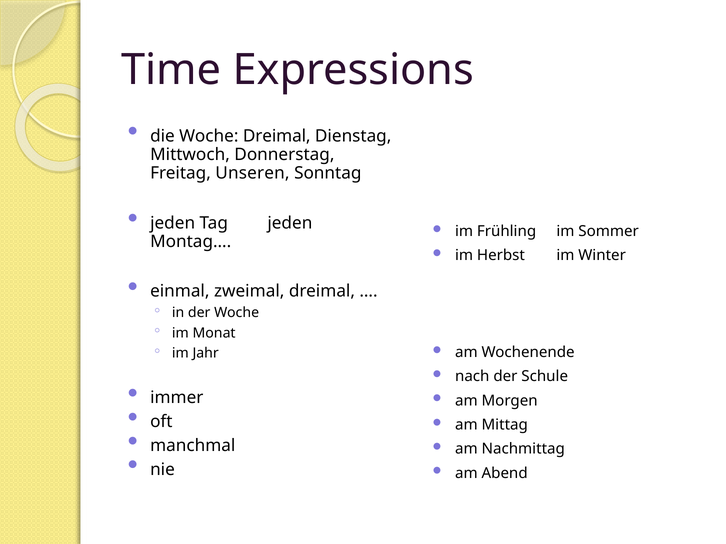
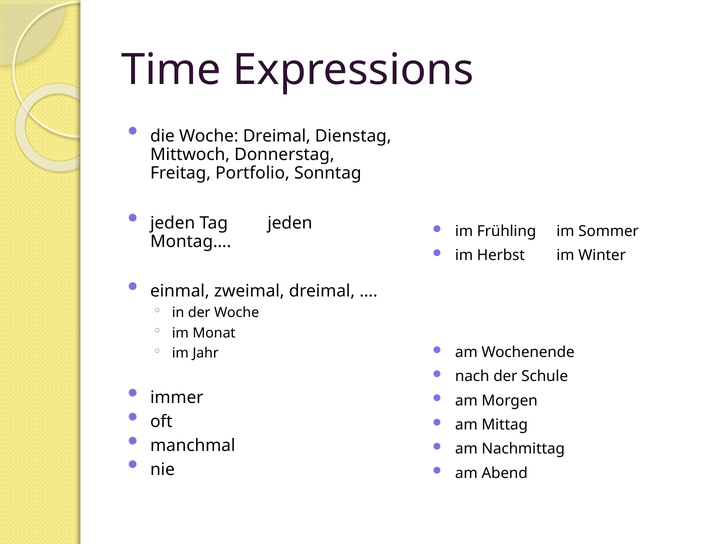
Unseren: Unseren -> Portfolio
